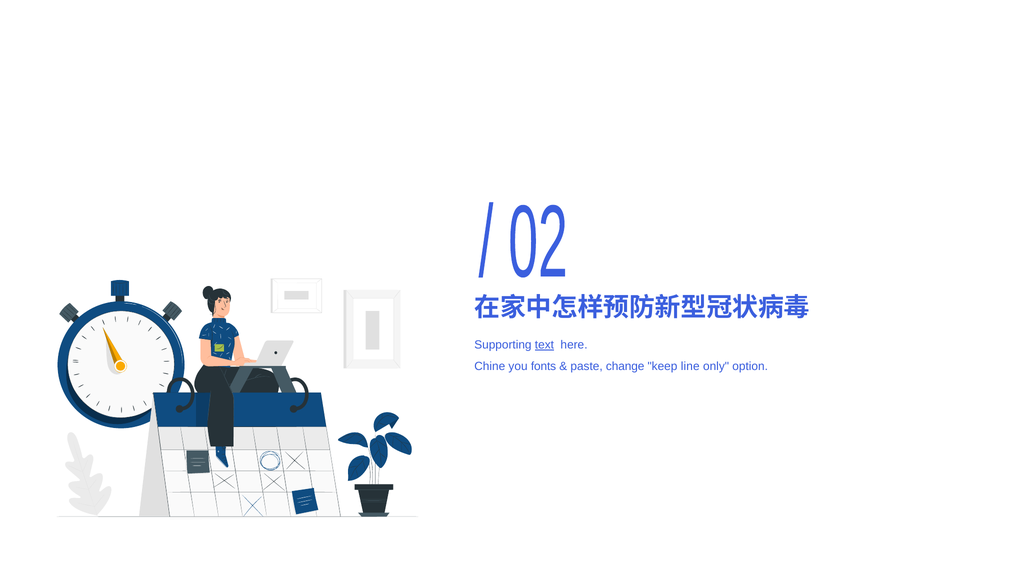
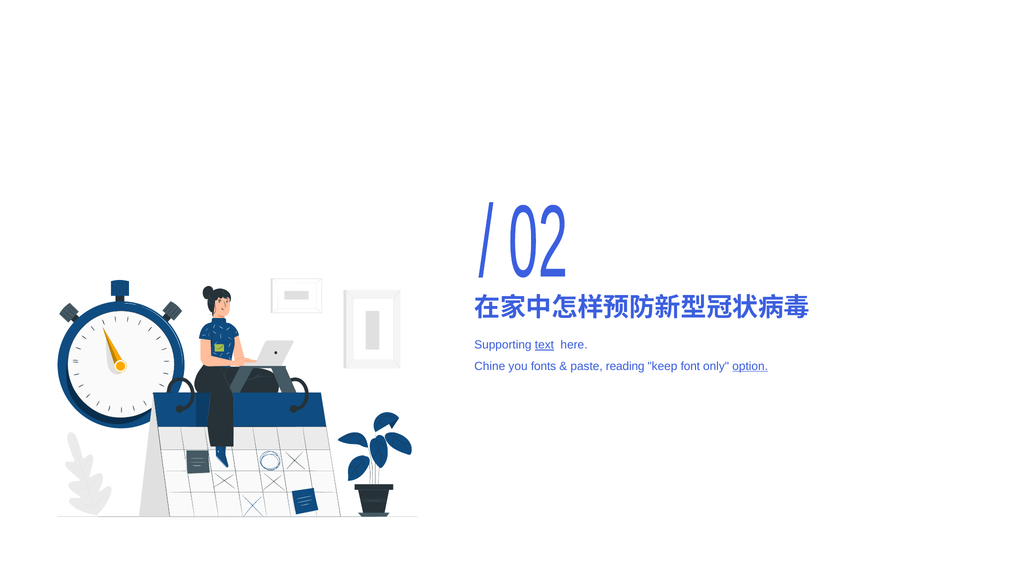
change: change -> reading
line: line -> font
option underline: none -> present
